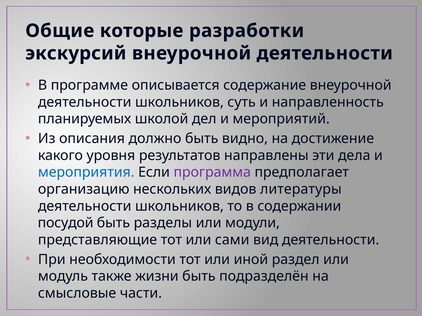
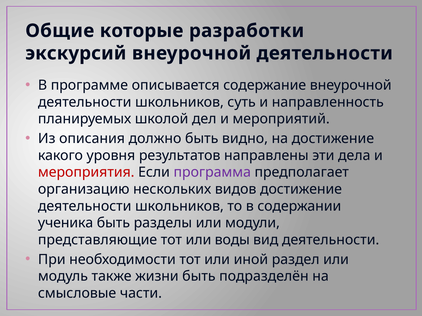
мероприятия colour: blue -> red
видов литературы: литературы -> достижение
посудой: посудой -> ученика
сами: сами -> воды
